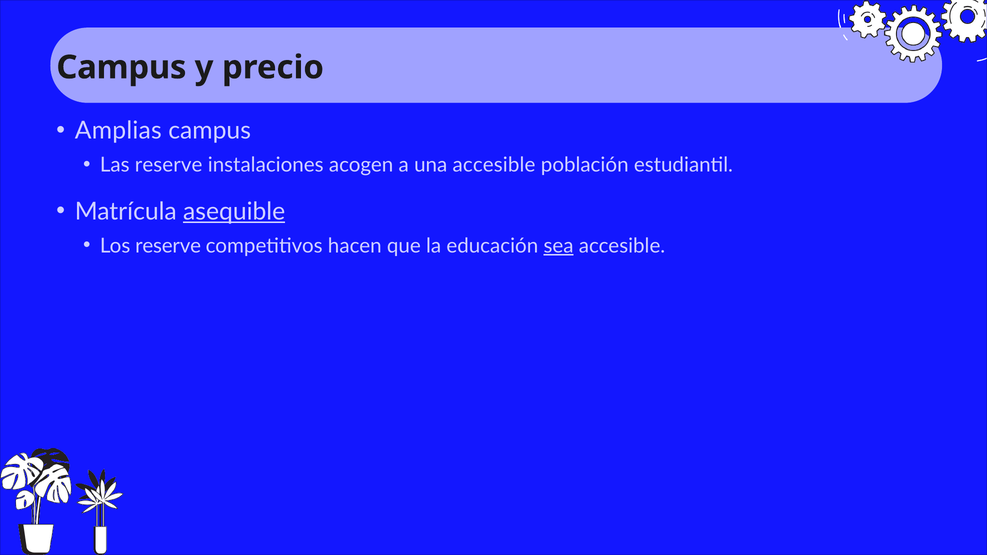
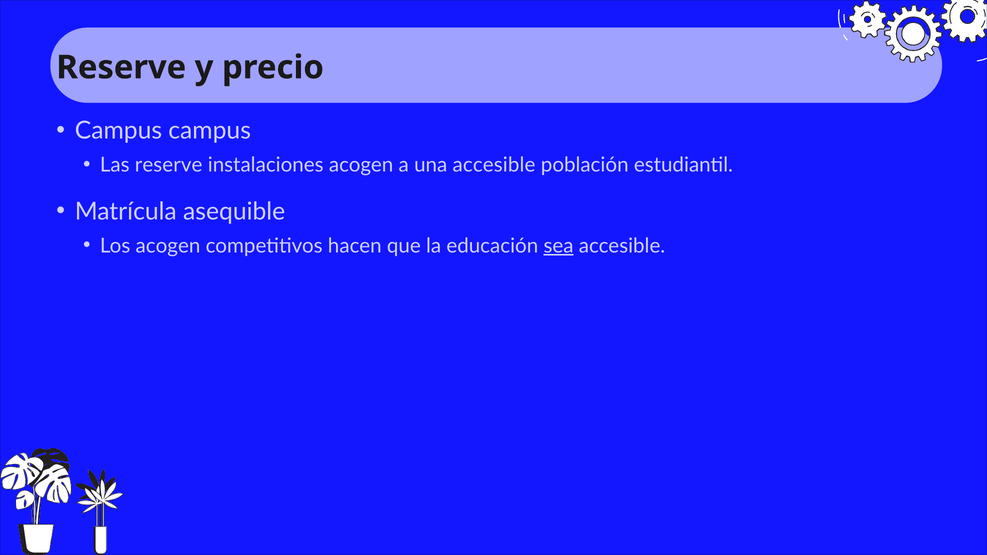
Campus at (121, 67): Campus -> Reserve
Amplias at (118, 131): Amplias -> Campus
asequible underline: present -> none
Los reserve: reserve -> acogen
